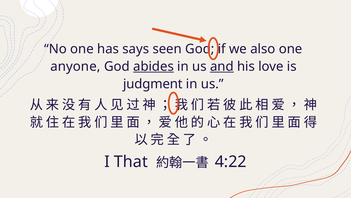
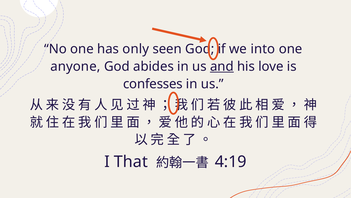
says: says -> only
also: also -> into
abides underline: present -> none
judgment: judgment -> confesses
4:22: 4:22 -> 4:19
